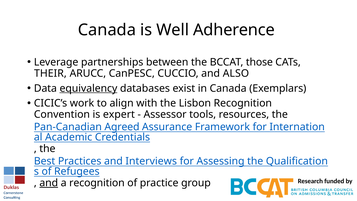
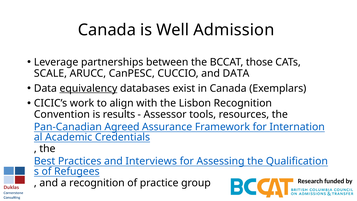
Adherence: Adherence -> Admission
THEIR: THEIR -> SCALE
and ALSO: ALSO -> DATA
expert: expert -> results
and at (49, 183) underline: present -> none
